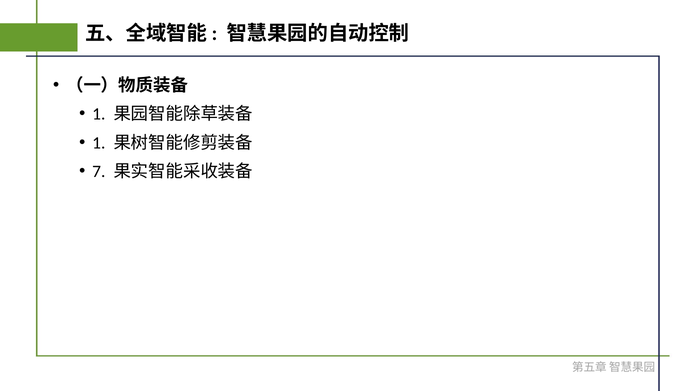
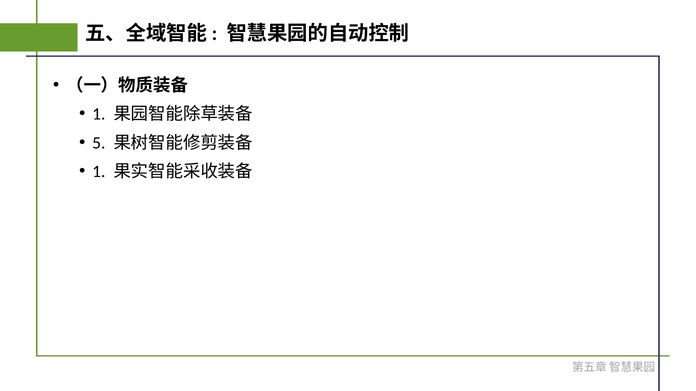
1 at (99, 143): 1 -> 5
7 at (99, 172): 7 -> 1
